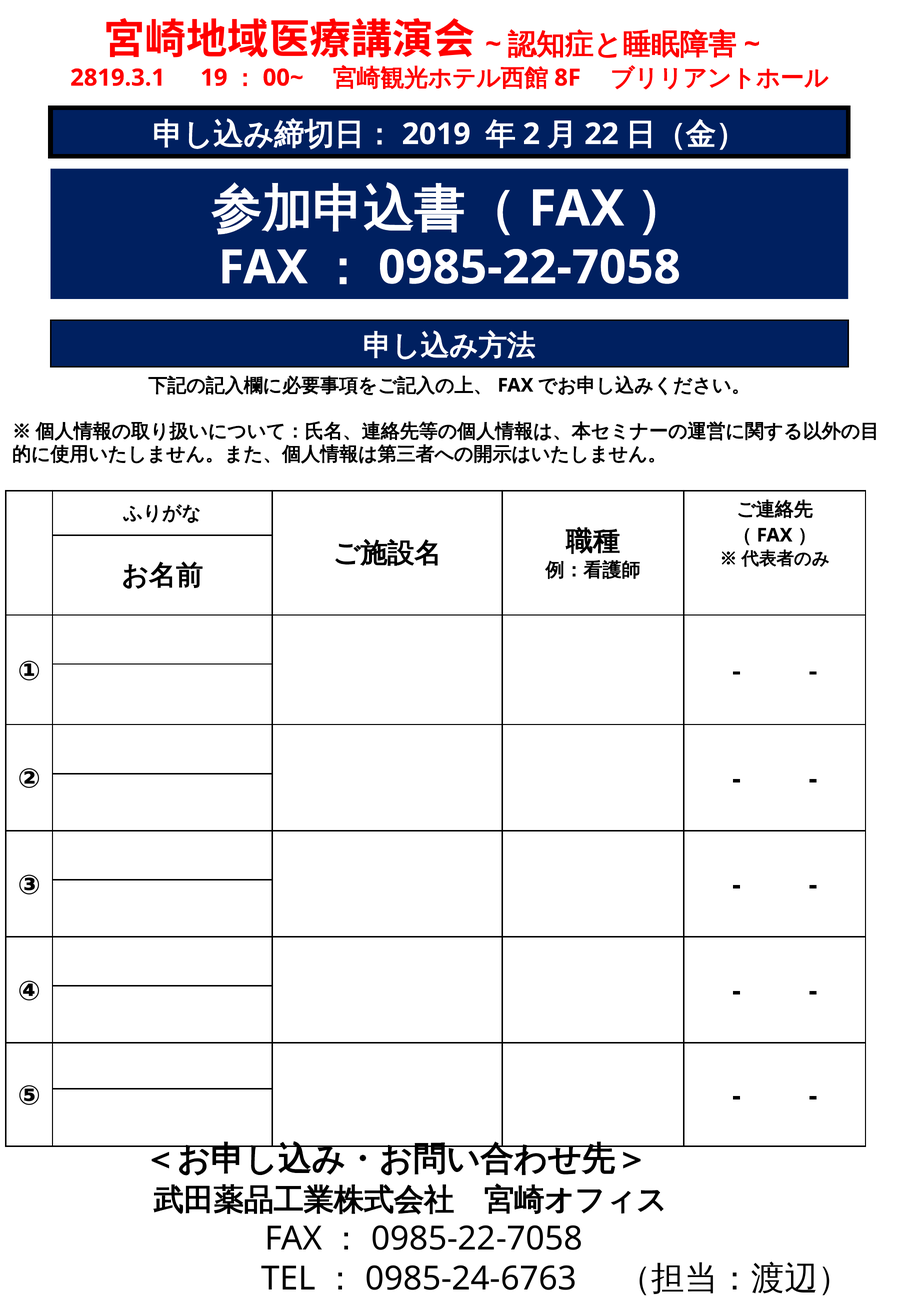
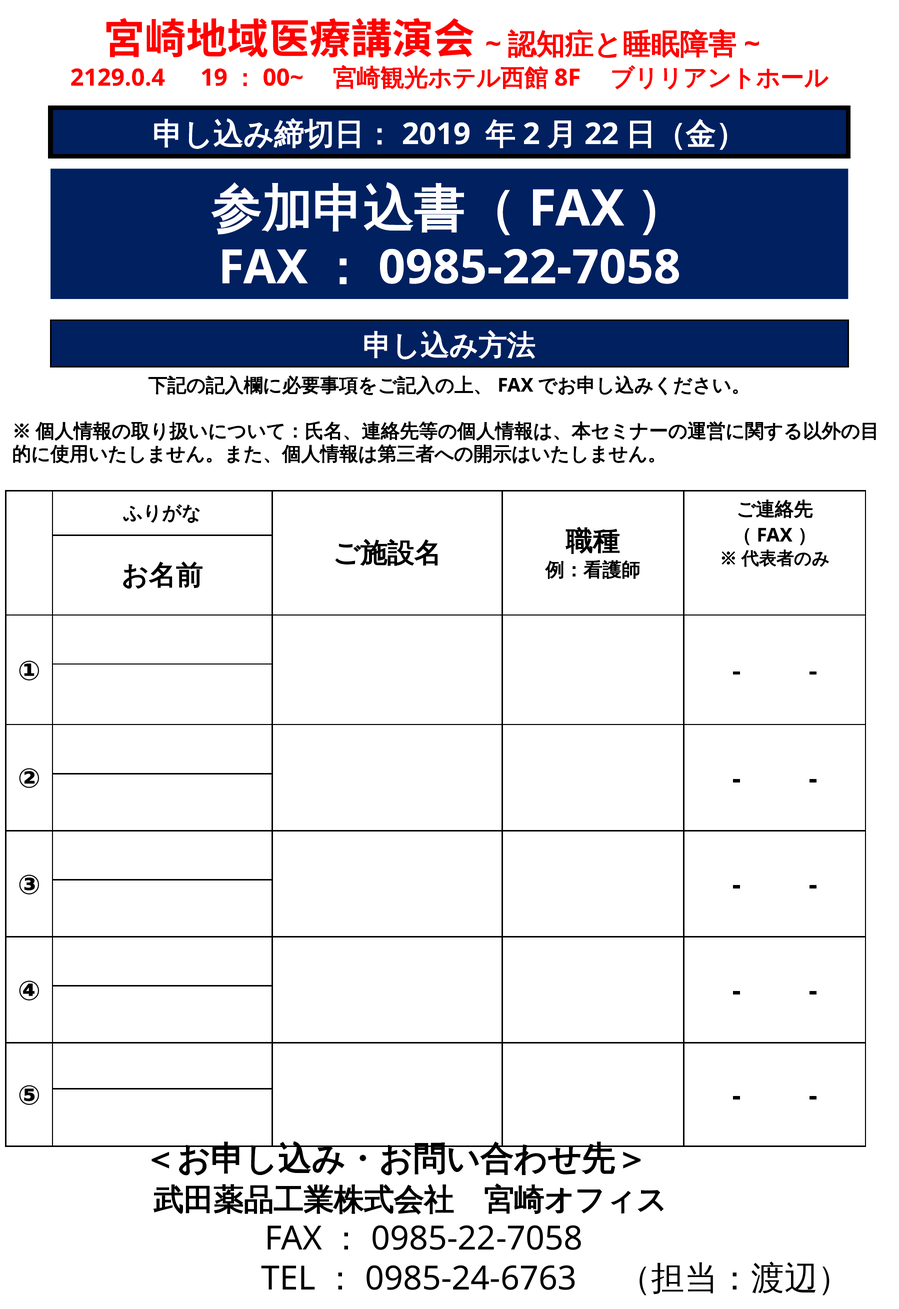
2819.3.1: 2819.3.1 -> 2129.0.4
